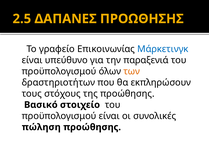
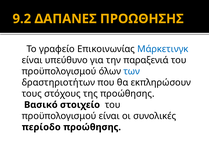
2.5: 2.5 -> 9.2
των colour: orange -> blue
πώληση: πώληση -> περίοδο
